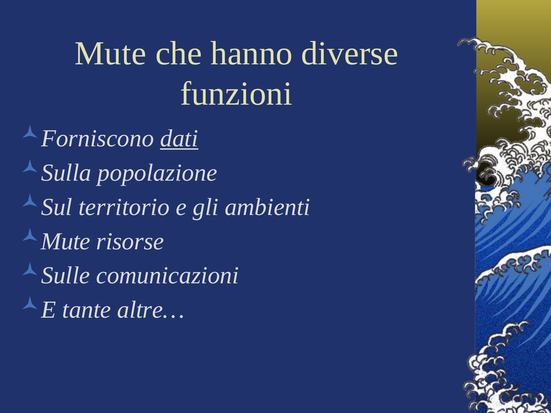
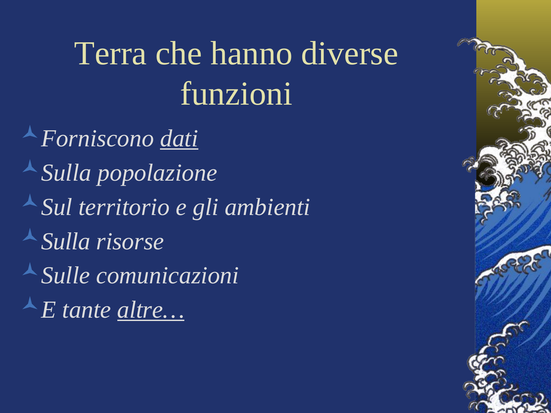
Mute at (110, 53): Mute -> Terra
Mute at (66, 241): Mute -> Sulla
altre… underline: none -> present
